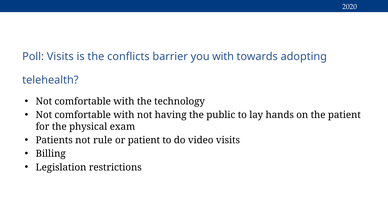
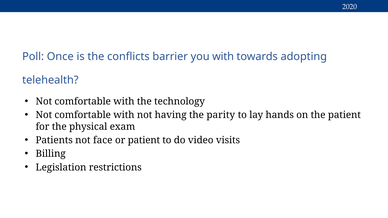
Poll Visits: Visits -> Once
public: public -> parity
rule: rule -> face
